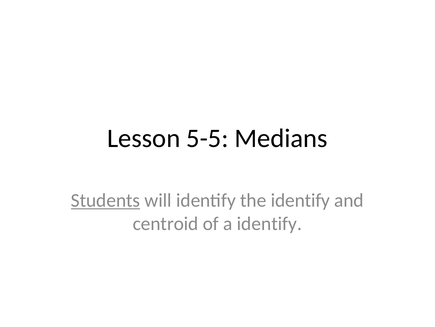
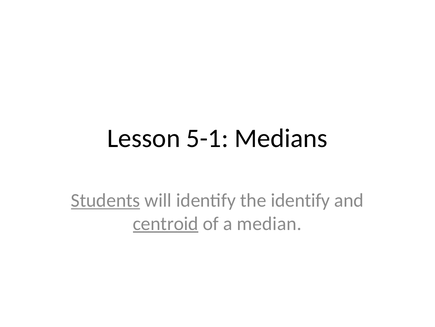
5-5: 5-5 -> 5-1
centroid underline: none -> present
a identify: identify -> median
